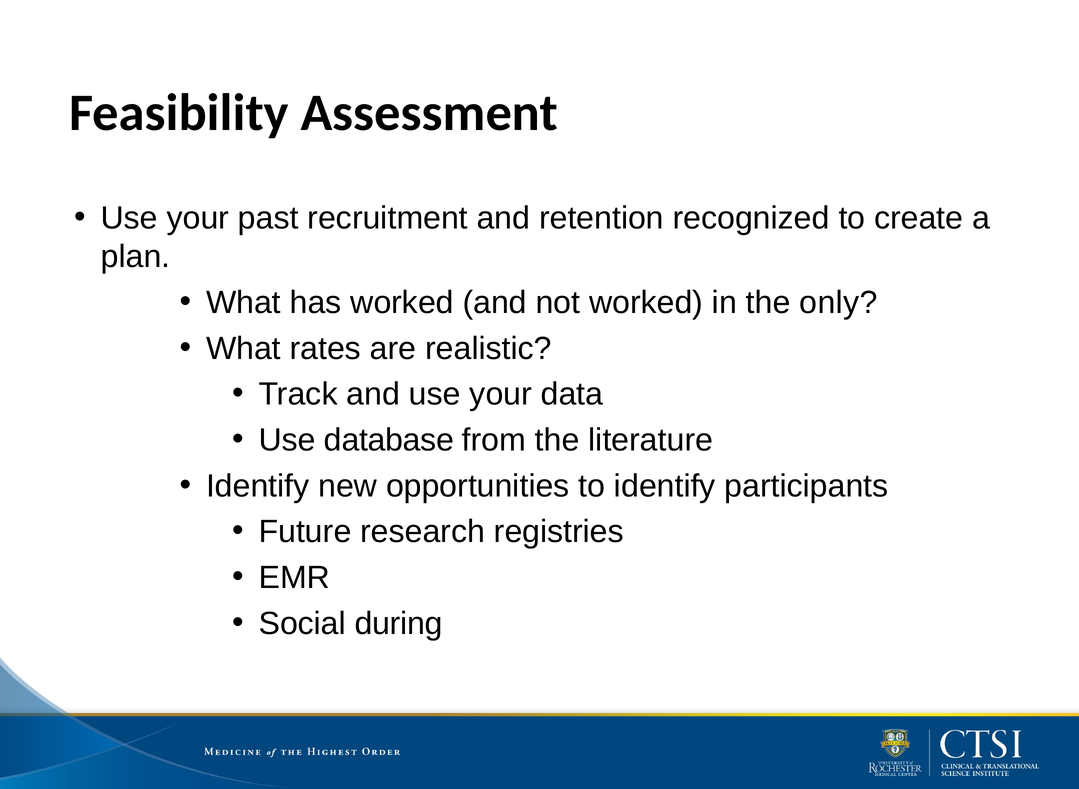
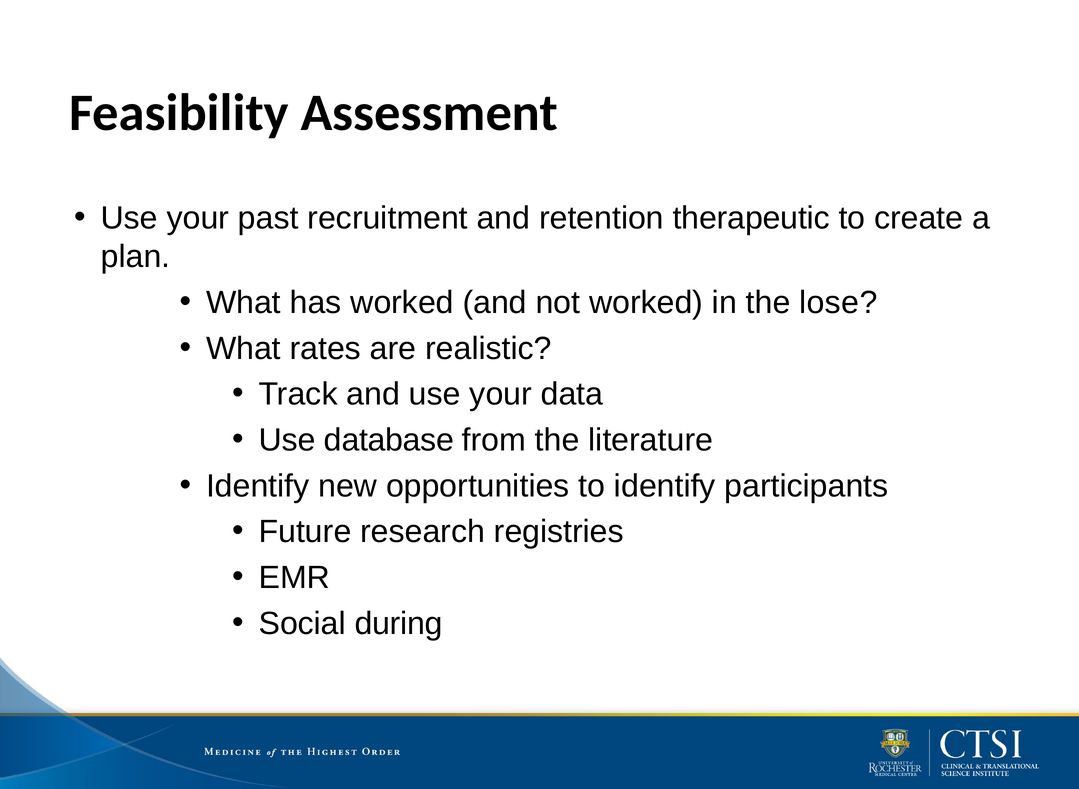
recognized: recognized -> therapeutic
only: only -> lose
